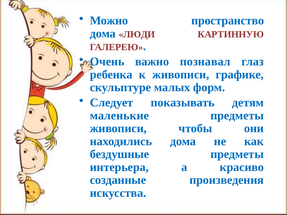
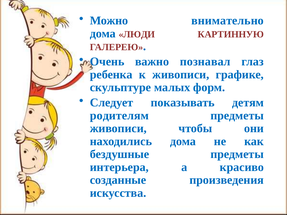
пространство: пространство -> внимательно
маленькие: маленькие -> родителям
